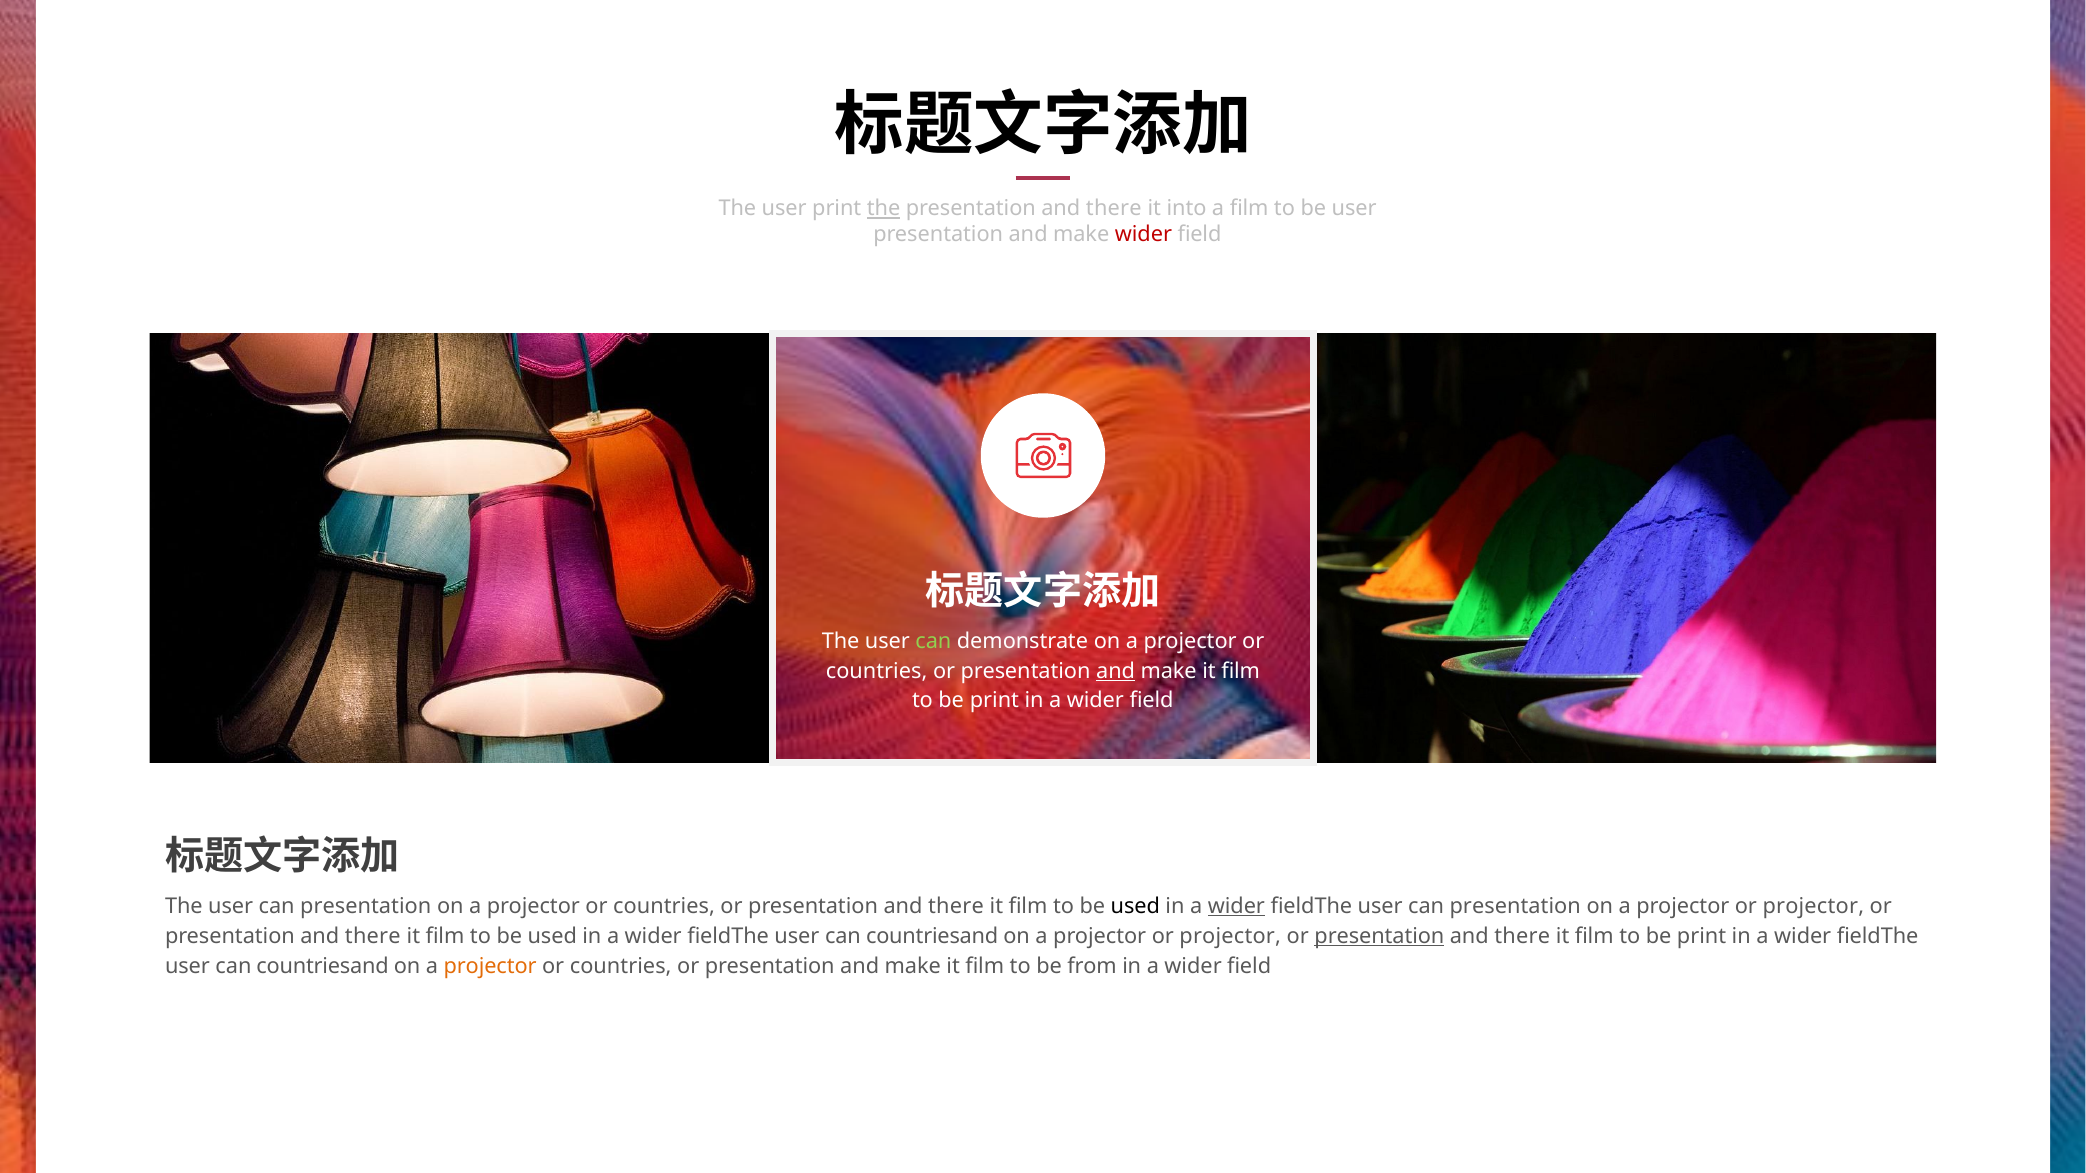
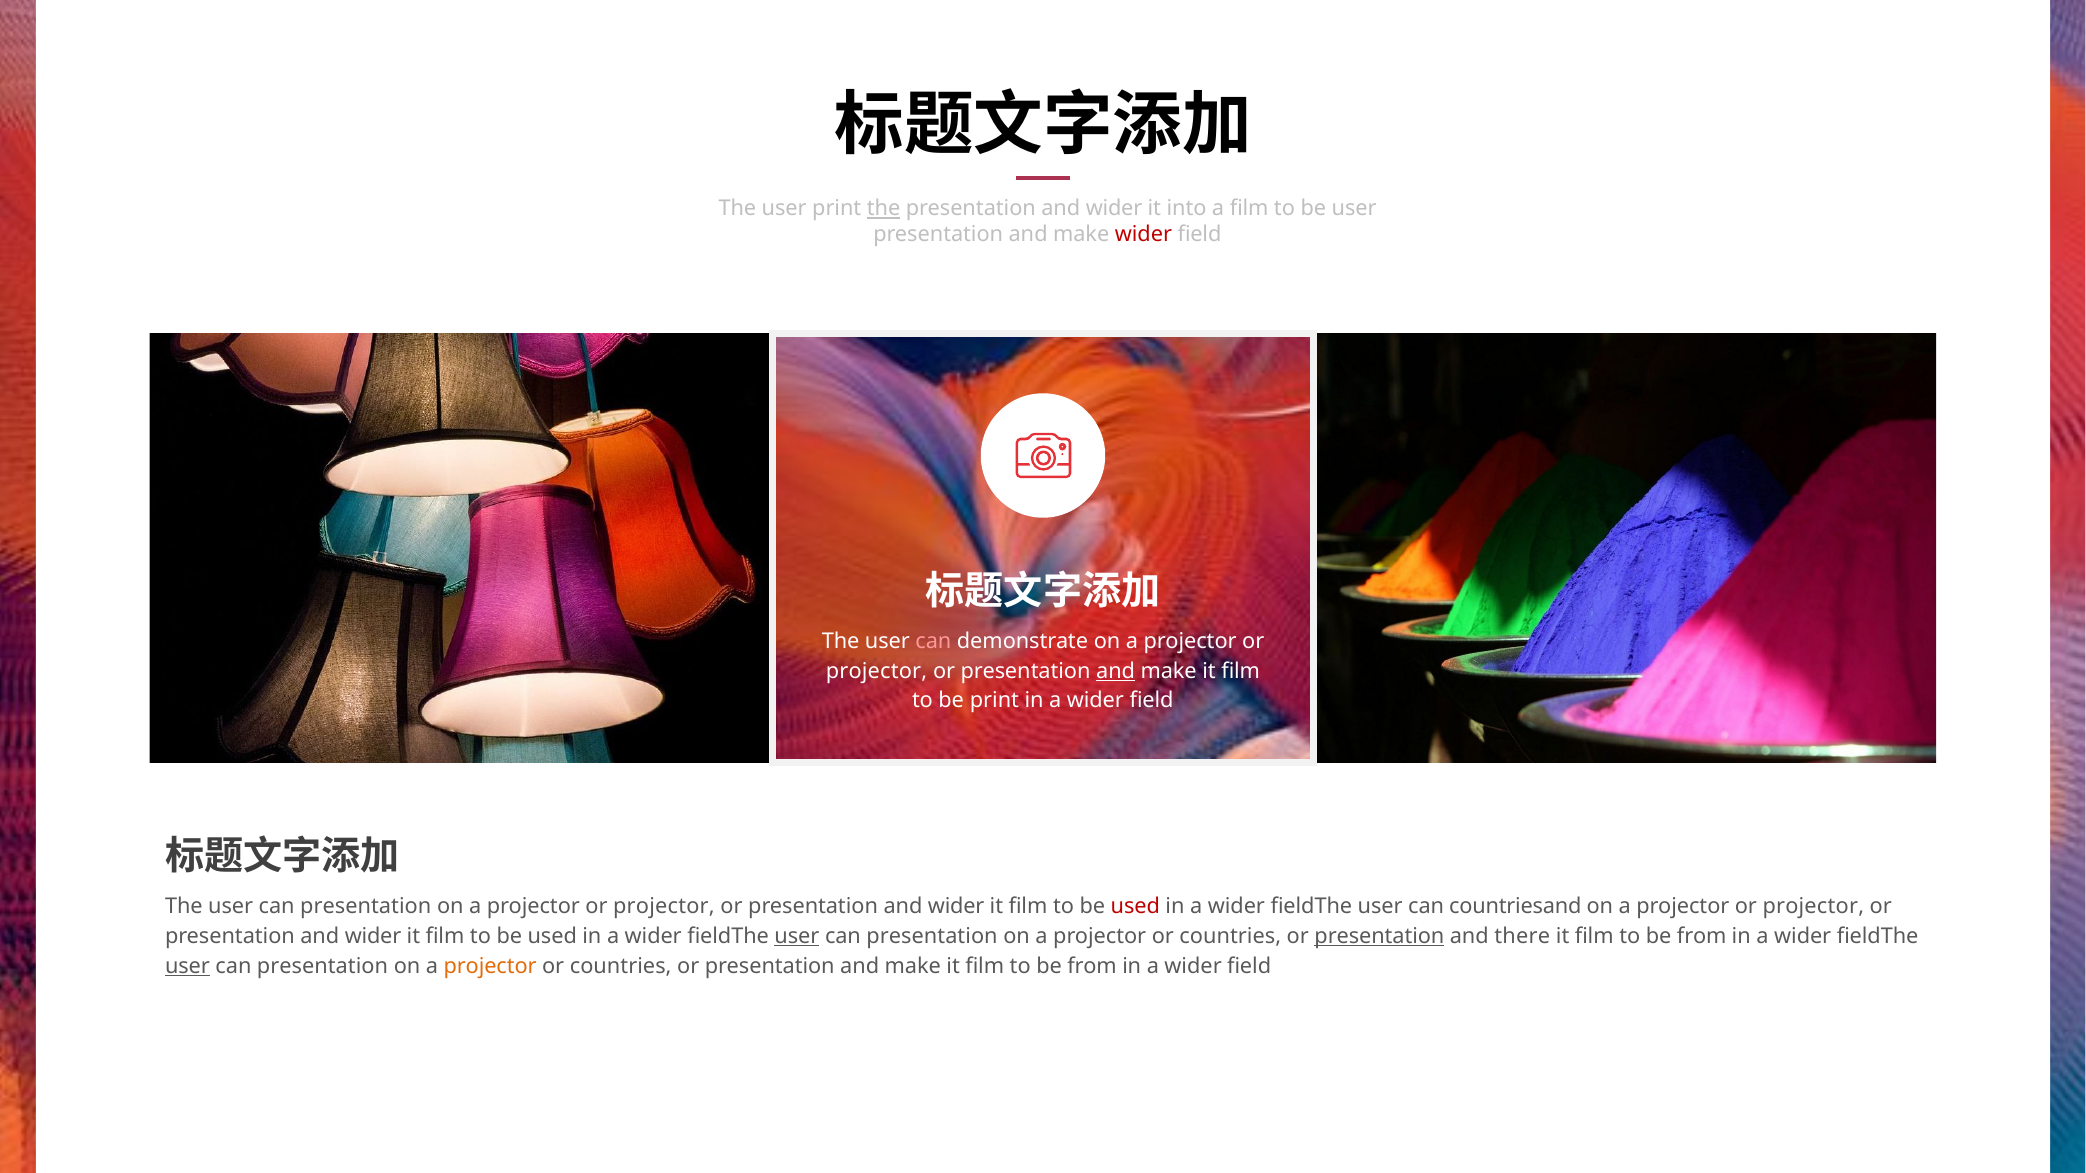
there at (1114, 209): there -> wider
can at (933, 641) colour: light green -> pink
countries at (877, 671): countries -> projector
countries at (664, 907): countries -> projector
there at (956, 907): there -> wider
used at (1135, 907) colour: black -> red
wider at (1236, 907) underline: present -> none
fieldThe user can presentation: presentation -> countriesand
there at (373, 936): there -> wider
user at (797, 936) underline: none -> present
countriesand at (932, 936): countriesand -> presentation
projector at (1230, 936): projector -> countries
print at (1702, 936): print -> from
user at (187, 966) underline: none -> present
countriesand at (323, 966): countriesand -> presentation
